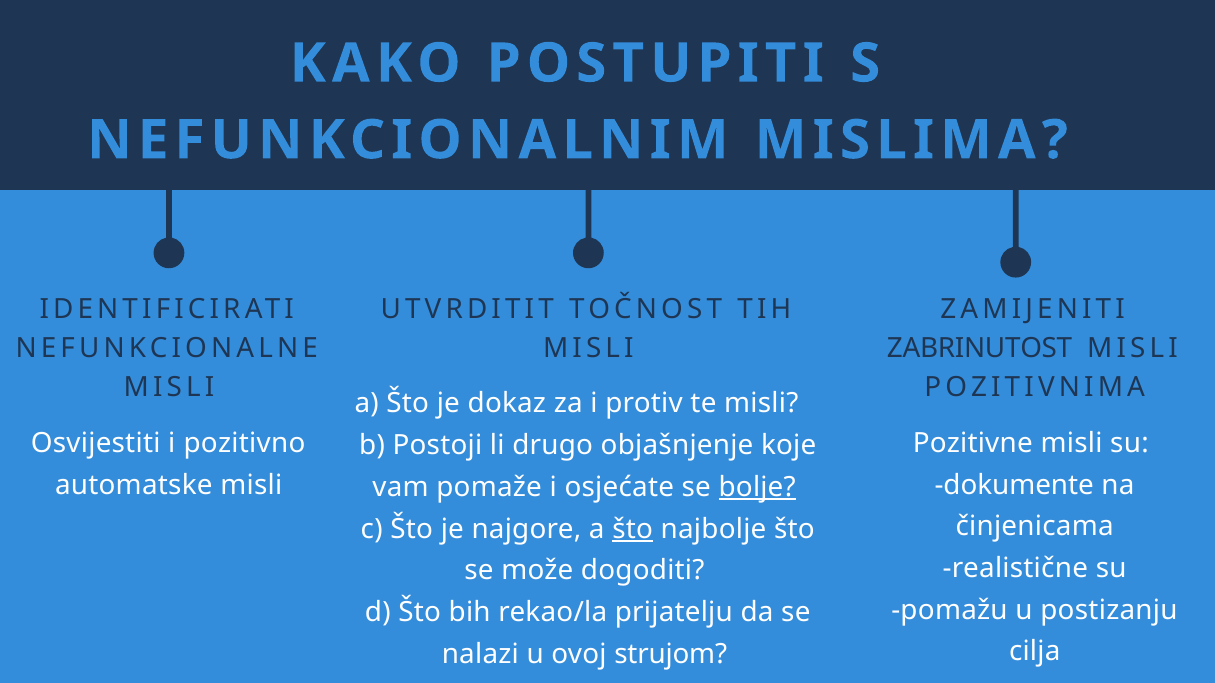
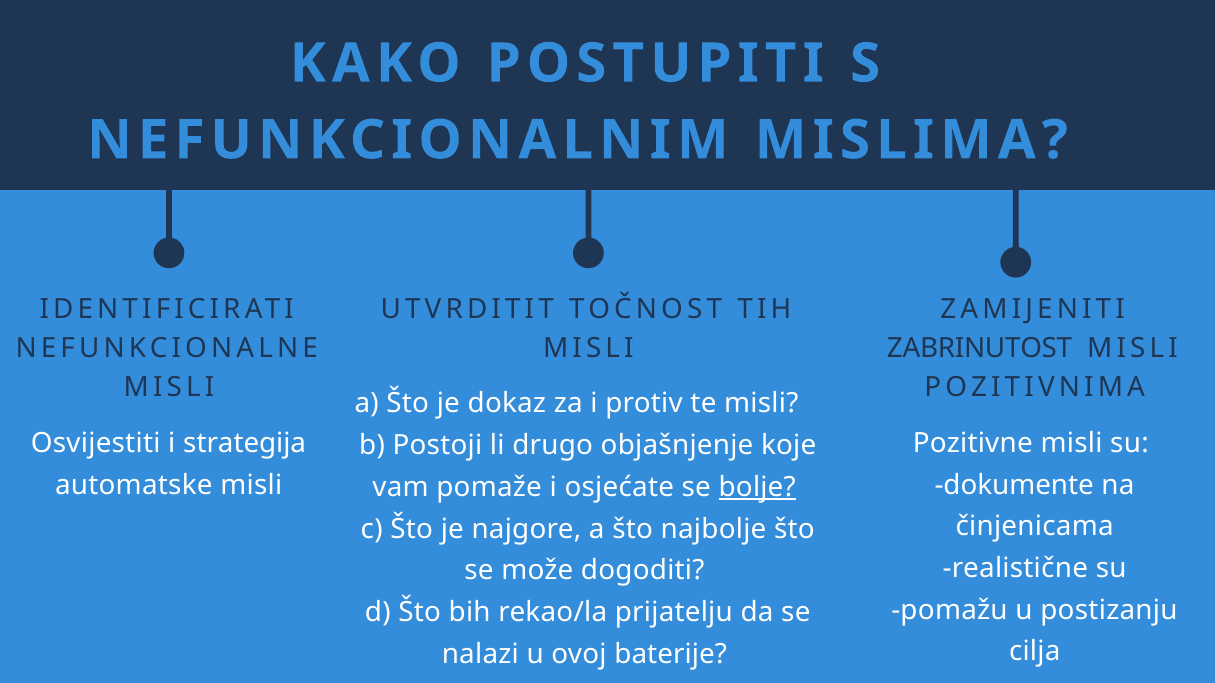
pozitivno: pozitivno -> strategija
što at (633, 529) underline: present -> none
strujom: strujom -> baterije
